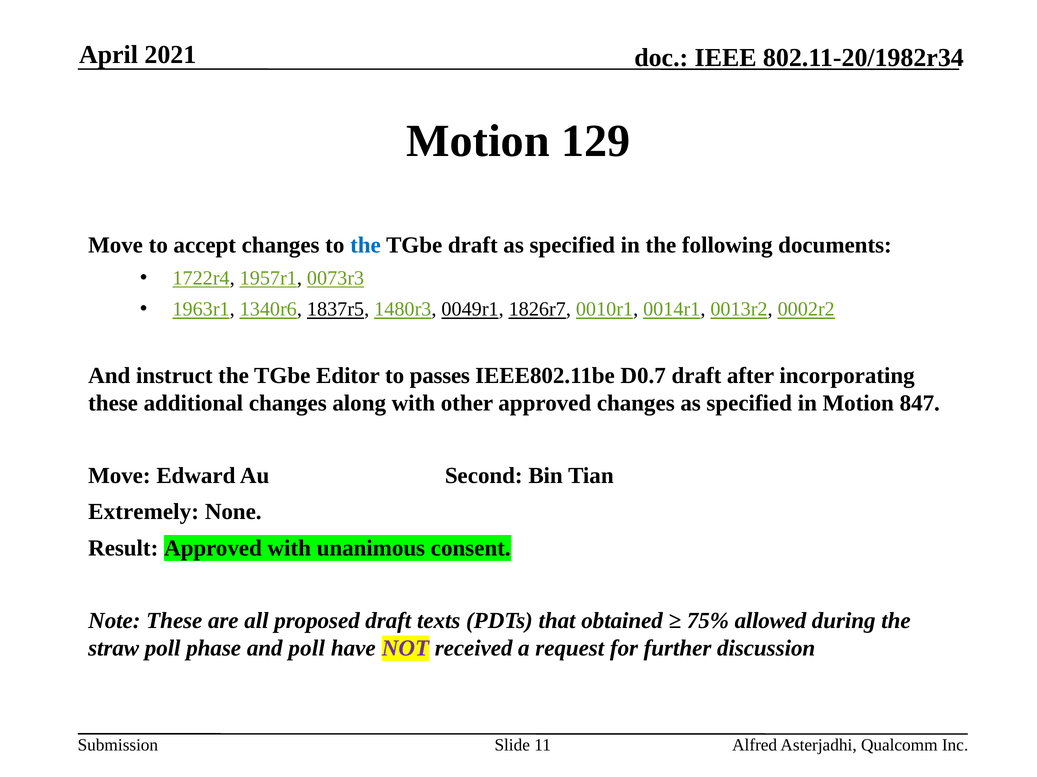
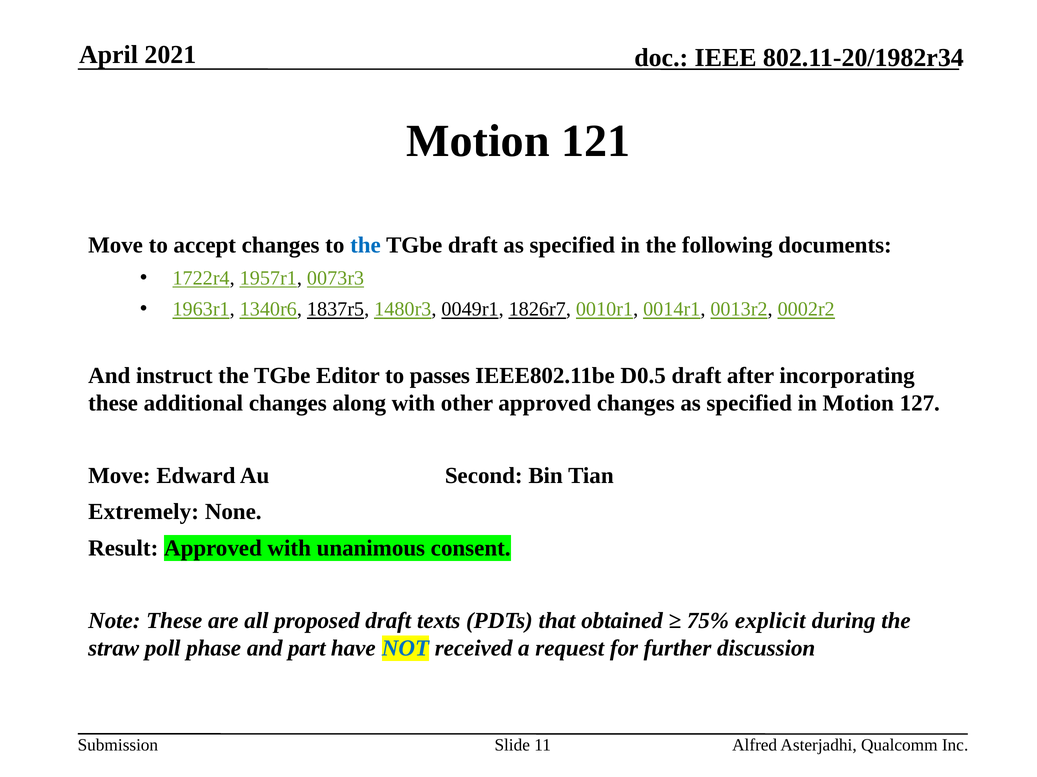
129: 129 -> 121
D0.7: D0.7 -> D0.5
847: 847 -> 127
allowed: allowed -> explicit
and poll: poll -> part
NOT colour: purple -> blue
